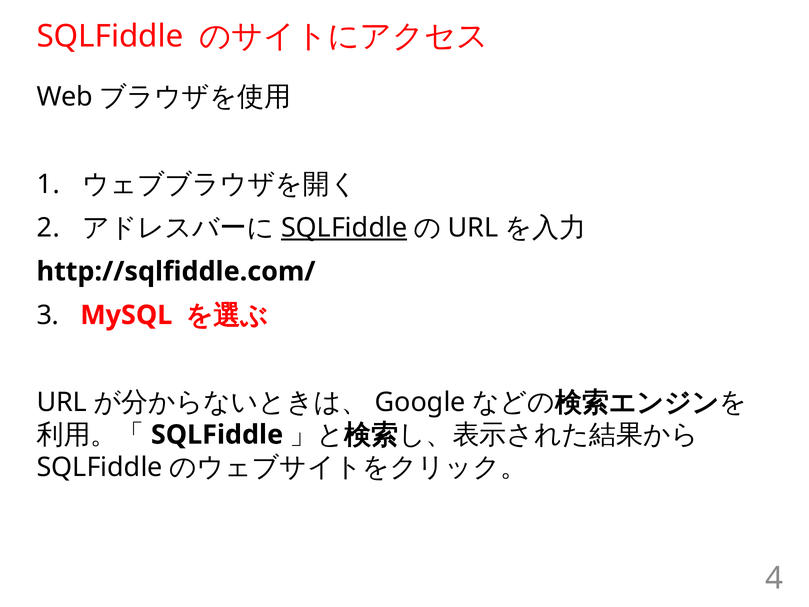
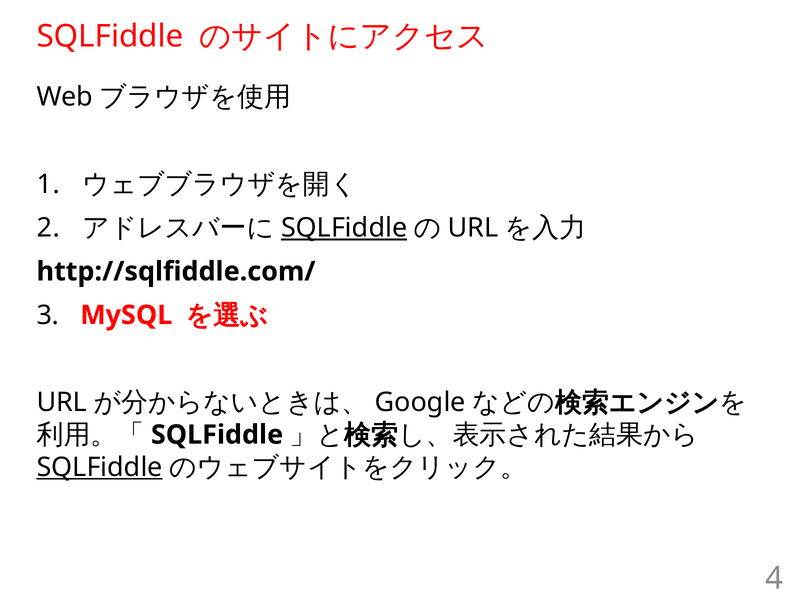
SQLFiddle at (100, 467) underline: none -> present
